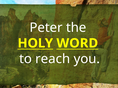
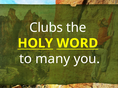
Peter: Peter -> Clubs
reach: reach -> many
